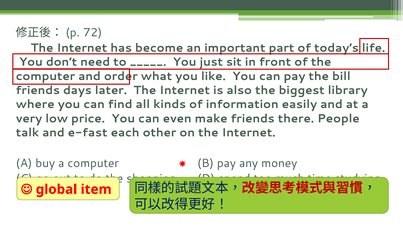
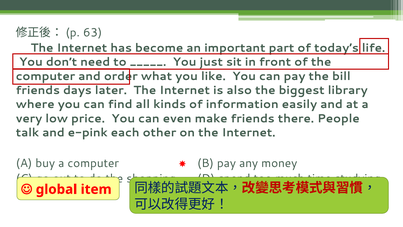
72: 72 -> 63
e-fast: e-fast -> e-pink
